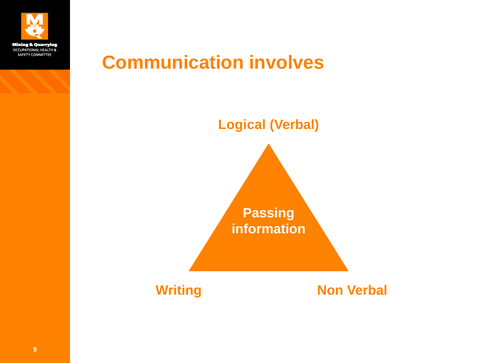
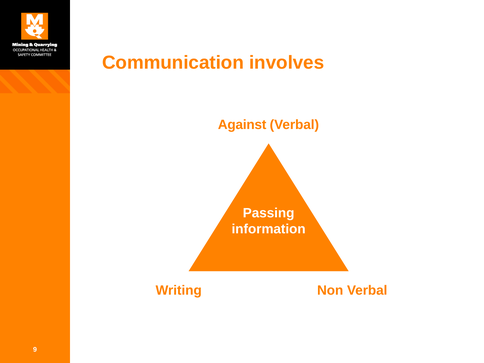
Logical: Logical -> Against
